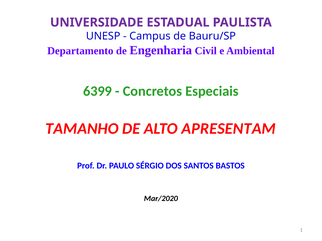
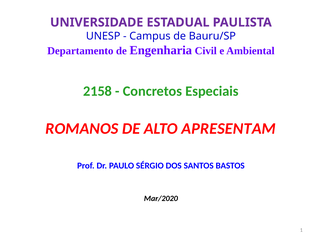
6399: 6399 -> 2158
TAMANHO: TAMANHO -> ROMANOS
